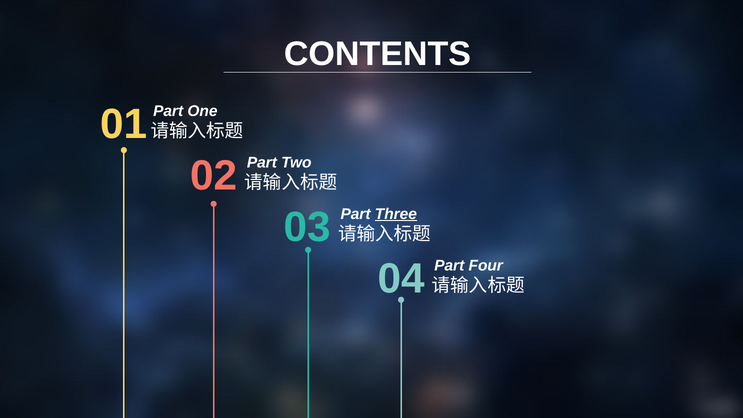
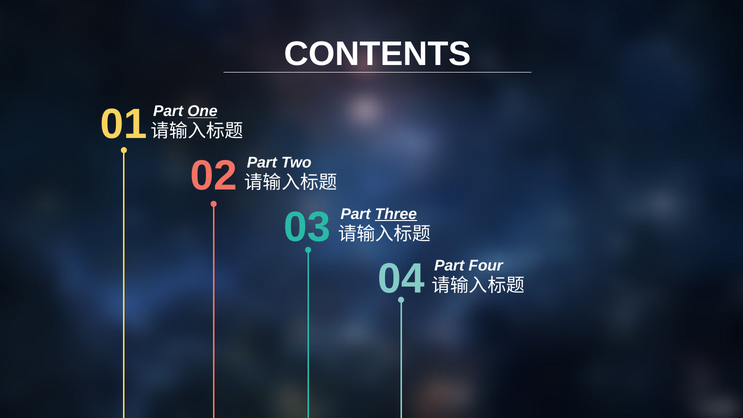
One underline: none -> present
